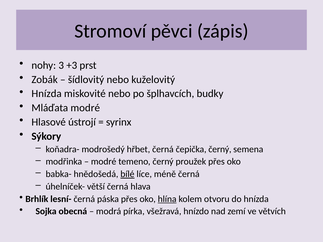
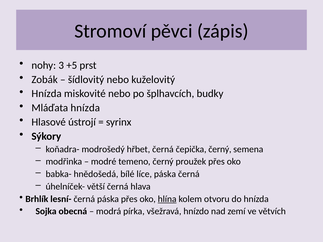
+3: +3 -> +5
Mláďata modré: modré -> hnízda
bílé underline: present -> none
líce méně: méně -> páska
